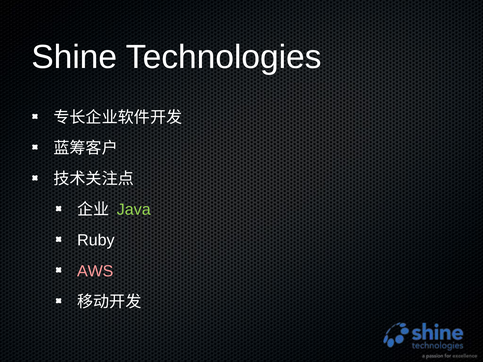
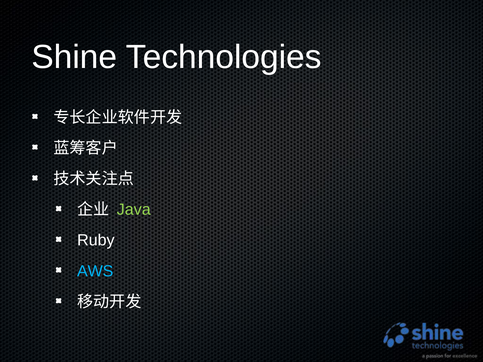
AWS colour: pink -> light blue
